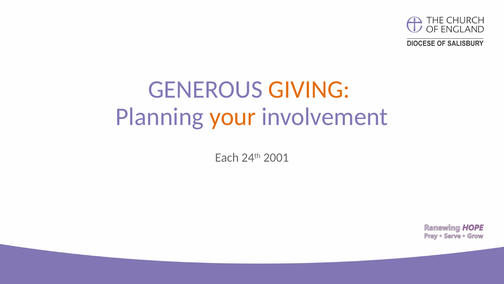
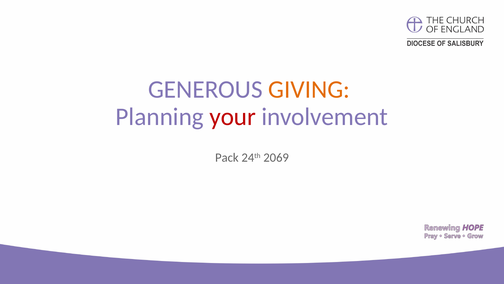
your colour: orange -> red
Each: Each -> Pack
2001: 2001 -> 2069
